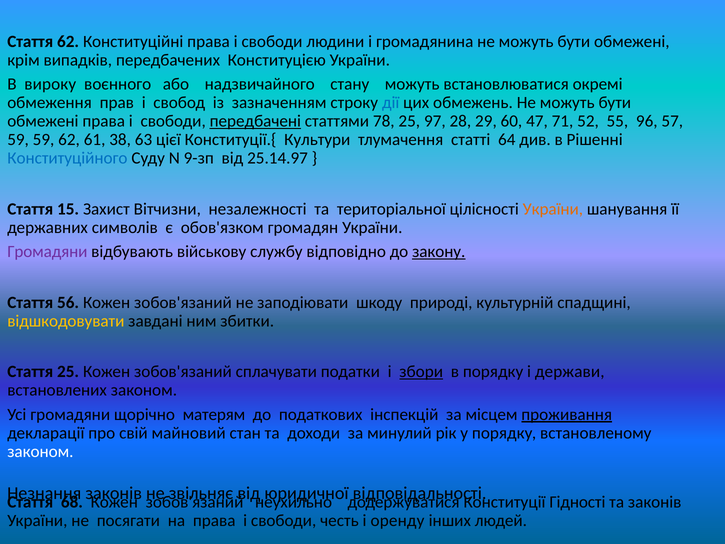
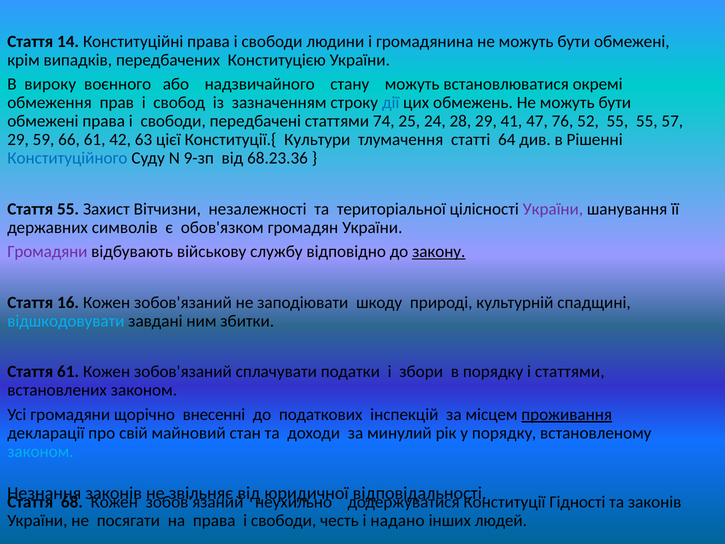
Стаття 62: 62 -> 14
передбачені underline: present -> none
78: 78 -> 74
97: 97 -> 24
60: 60 -> 41
71: 71 -> 76
55 96: 96 -> 55
59 at (18, 140): 59 -> 29
59 62: 62 -> 66
38: 38 -> 42
25.14.97: 25.14.97 -> 68.23.36
Стаття 15: 15 -> 55
України at (553, 209) colour: orange -> purple
56: 56 -> 16
відшкодовувати colour: yellow -> light blue
Стаття 25: 25 -> 61
збори underline: present -> none
і держави: держави -> статтями
матерям: матерям -> внесенні
законом at (40, 451) colour: white -> light blue
оренду: оренду -> надано
